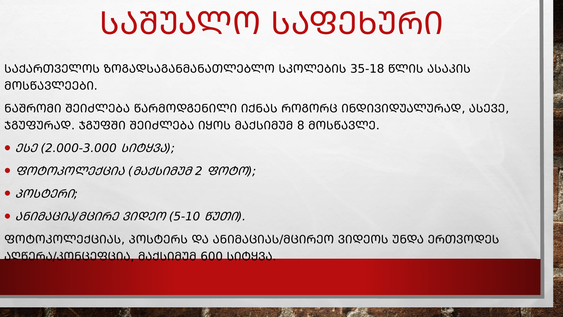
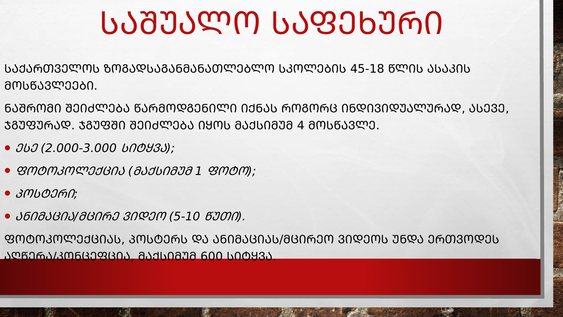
35-18: 35-18 -> 45-18
8: 8 -> 4
2: 2 -> 1
